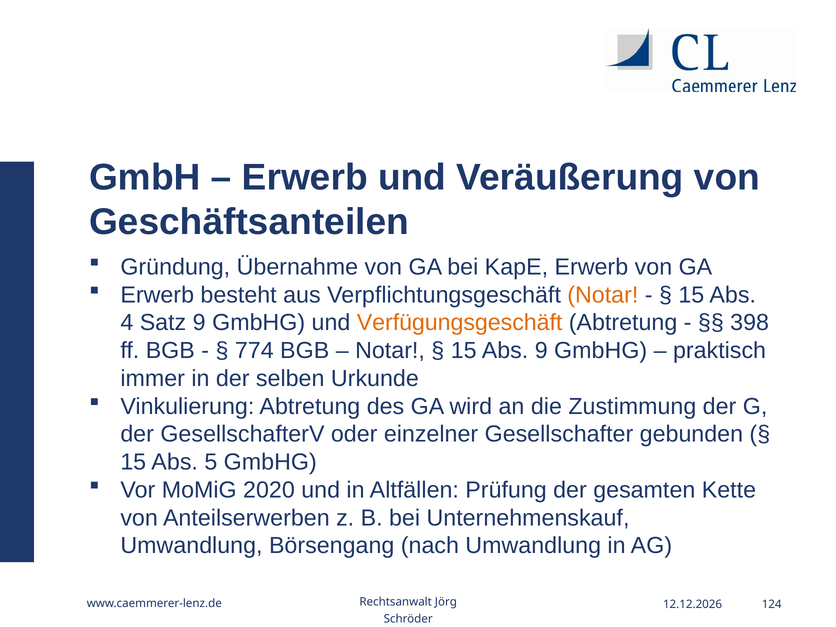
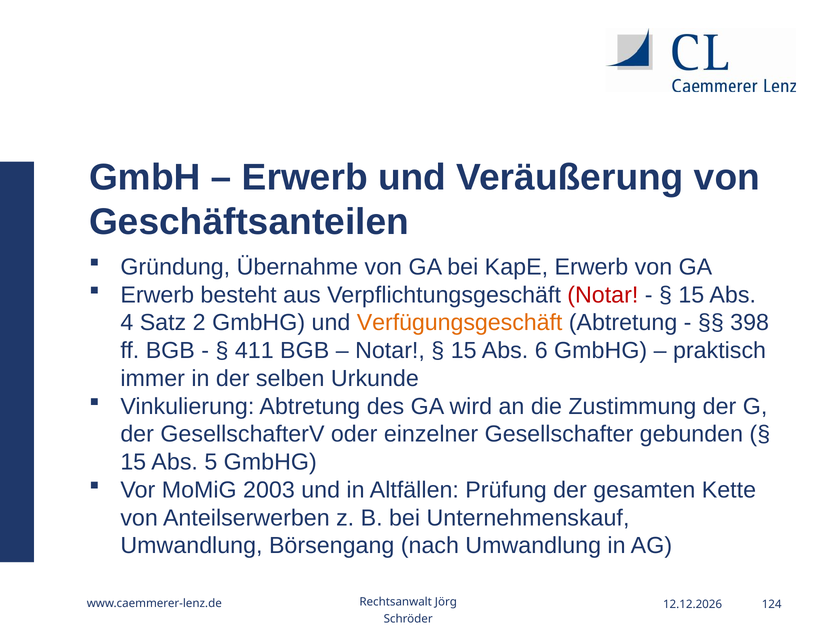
Notar at (603, 295) colour: orange -> red
Satz 9: 9 -> 2
774: 774 -> 411
Abs 9: 9 -> 6
2020: 2020 -> 2003
